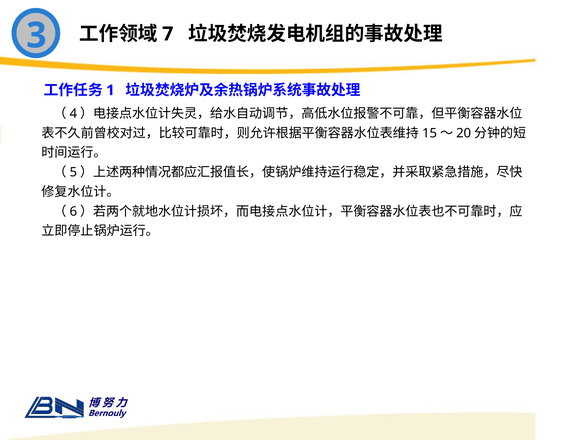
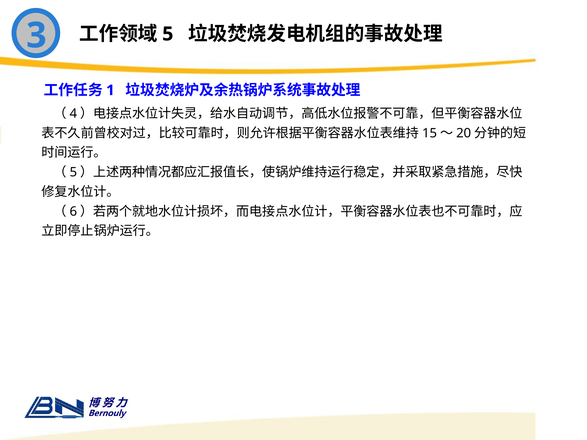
7: 7 -> 5
